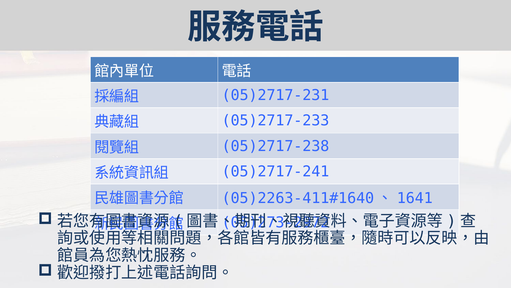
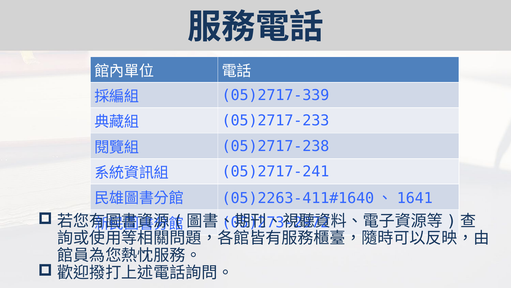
05)2717-231: 05)2717-231 -> 05)2717-339
